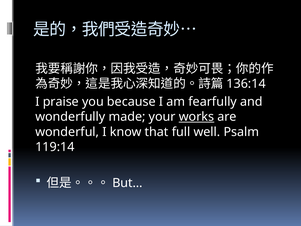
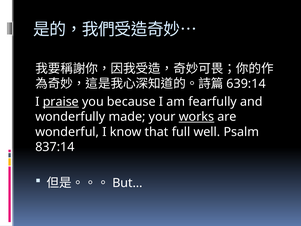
136:14: 136:14 -> 639:14
praise underline: none -> present
119:14: 119:14 -> 837:14
